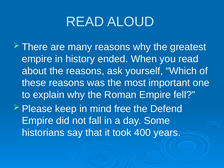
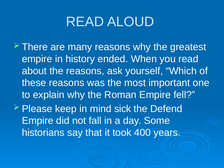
free: free -> sick
